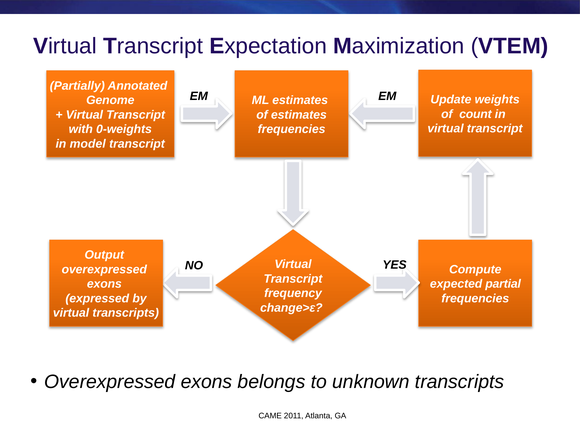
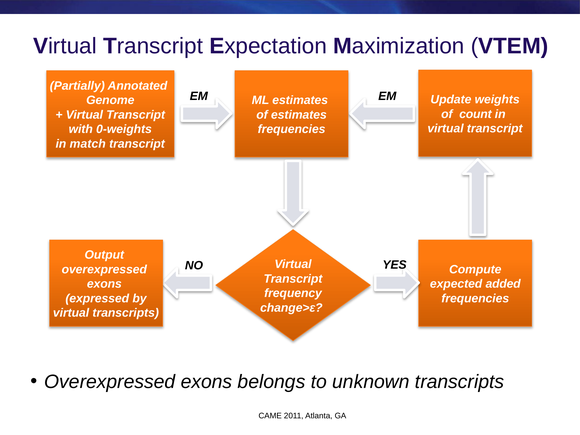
model: model -> match
partial: partial -> added
